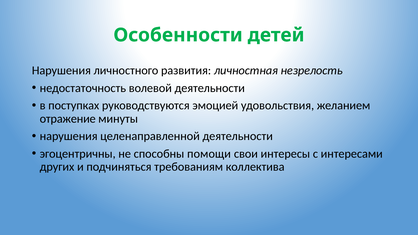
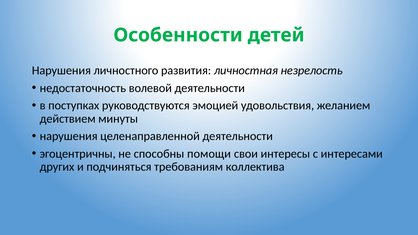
отражение: отражение -> действием
